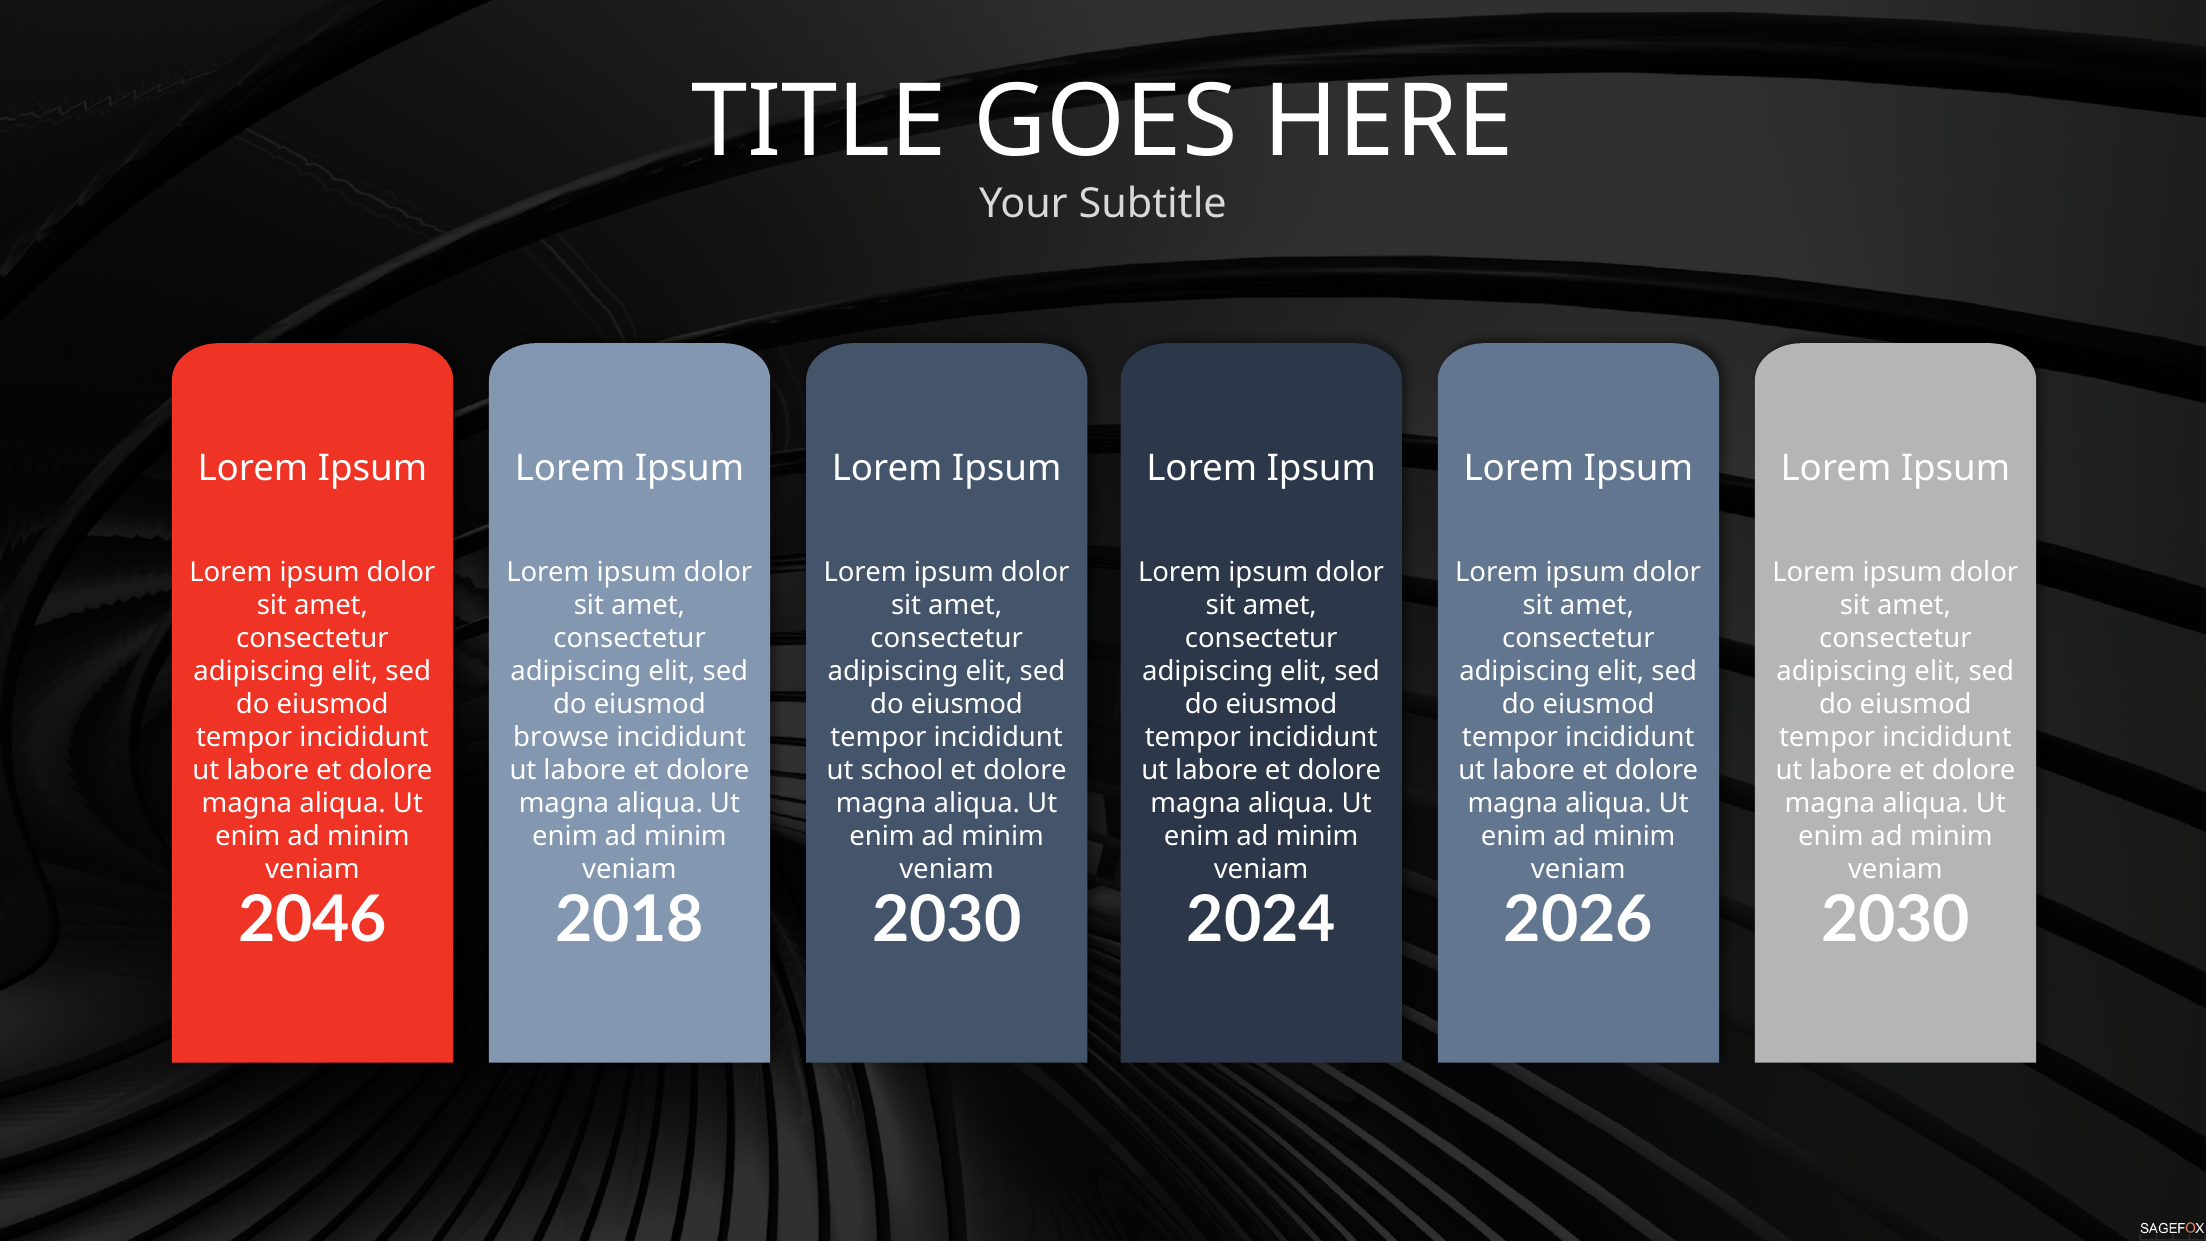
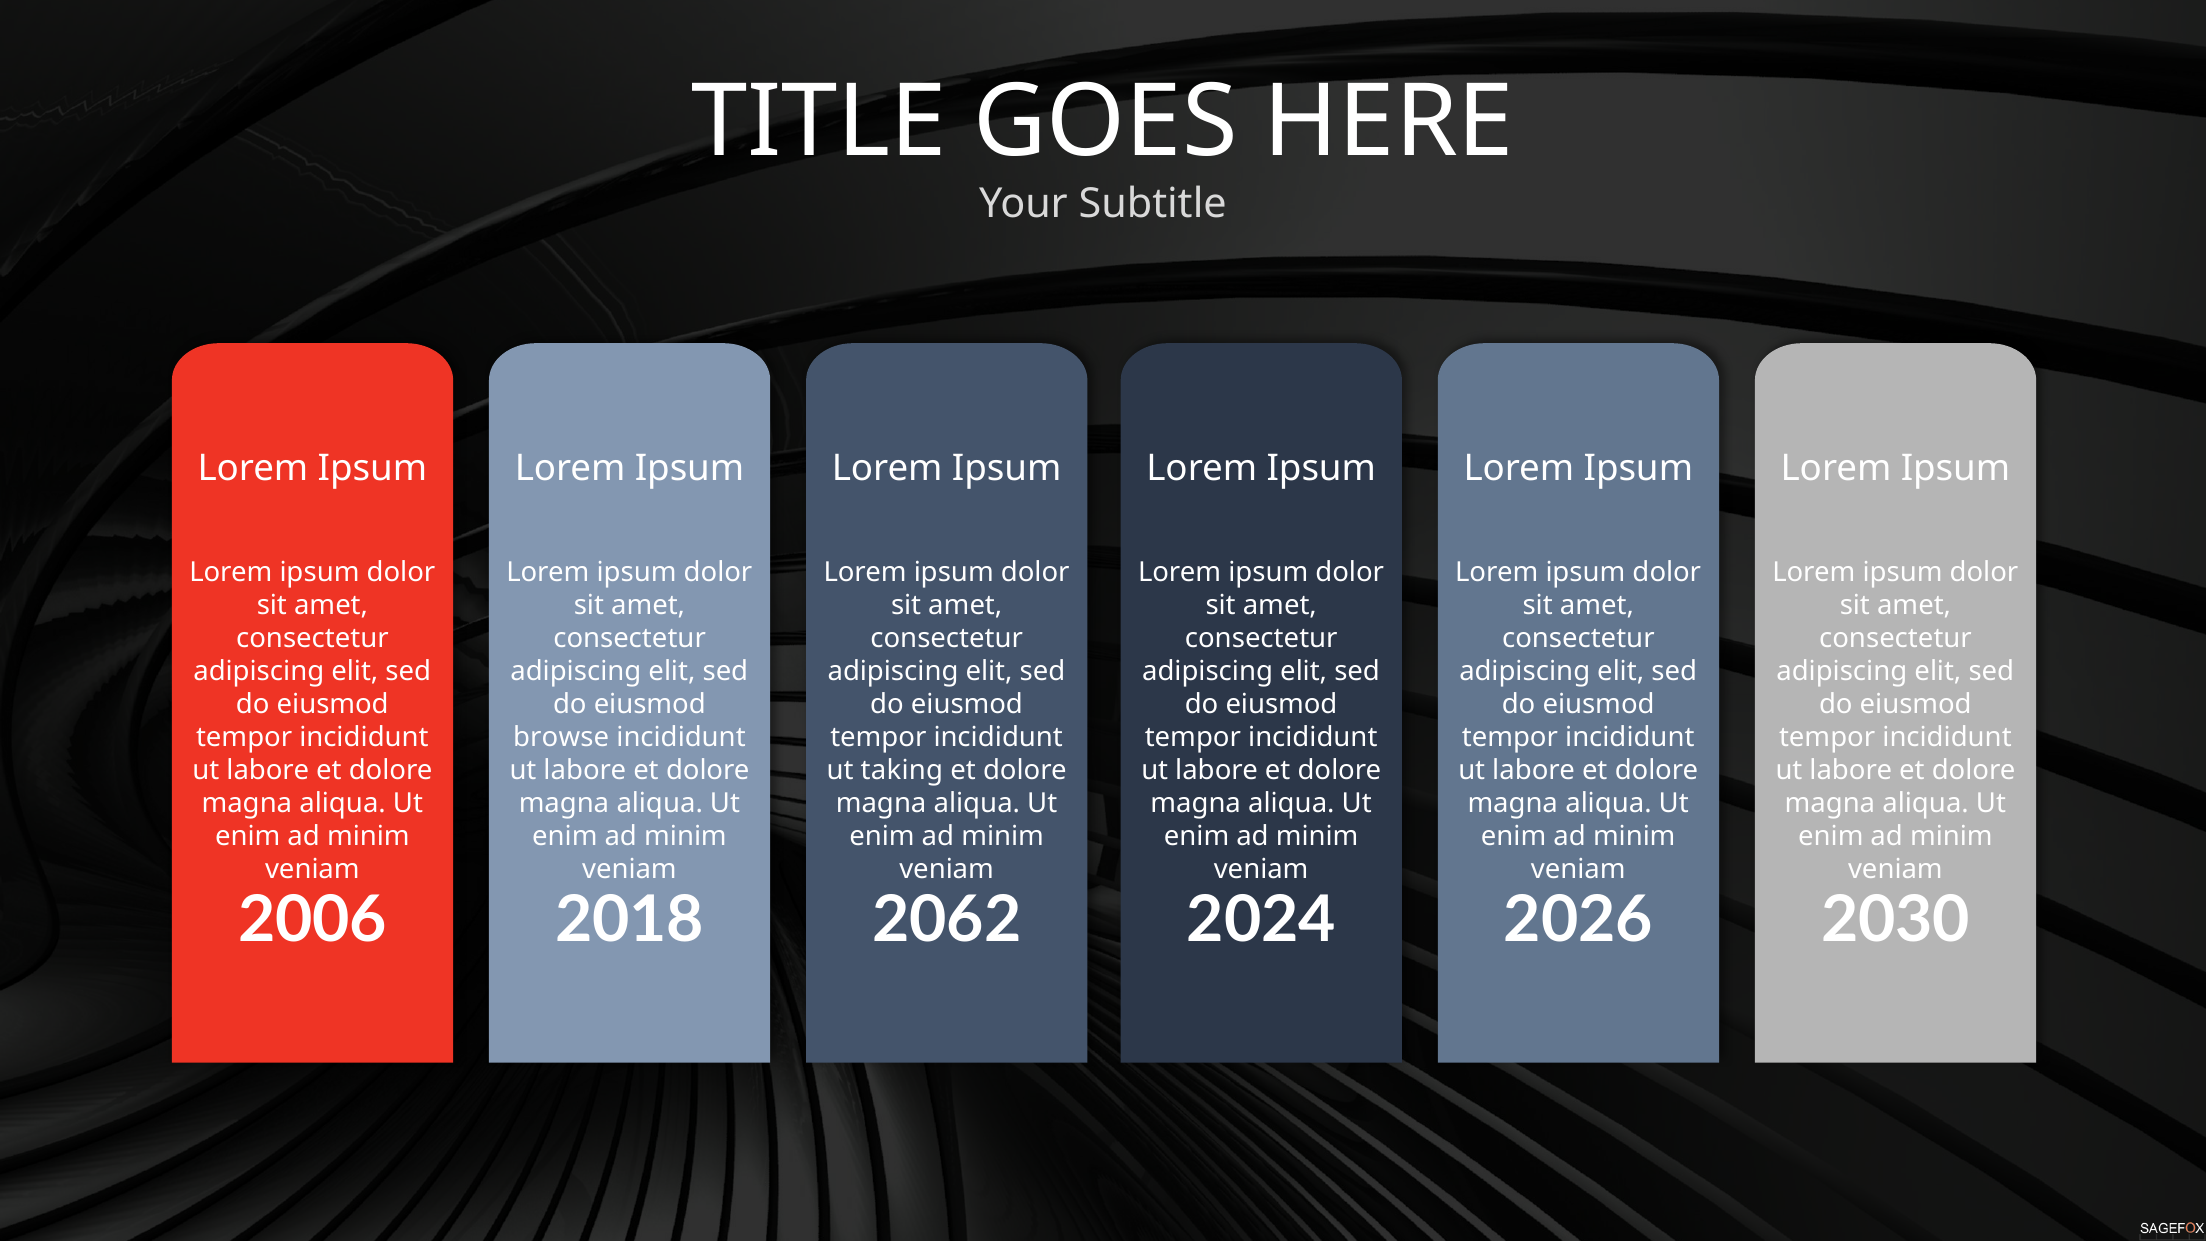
school: school -> taking
2046: 2046 -> 2006
2030 at (947, 920): 2030 -> 2062
